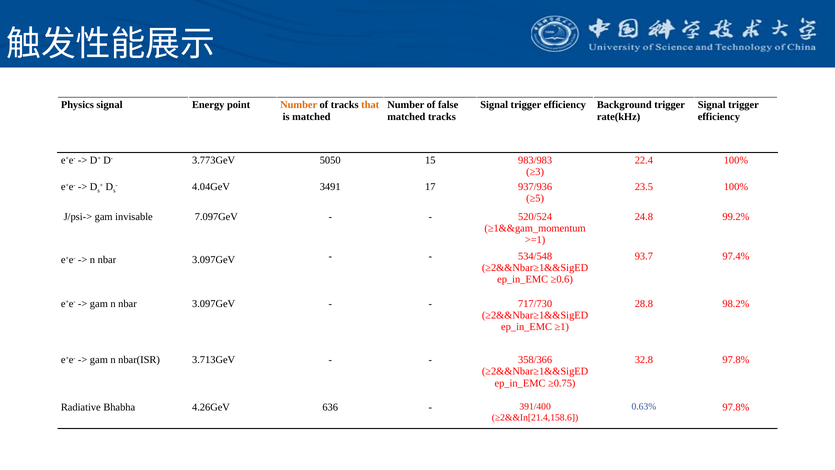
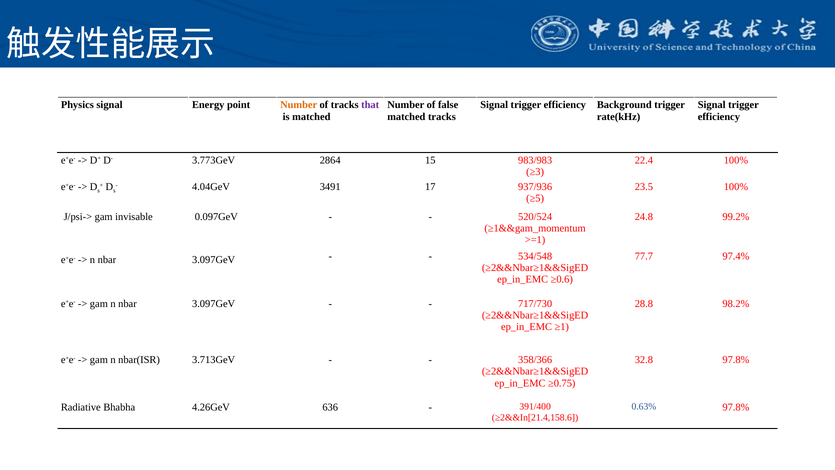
that colour: orange -> purple
5050: 5050 -> 2864
7.097GeV: 7.097GeV -> 0.097GeV
93.7: 93.7 -> 77.7
